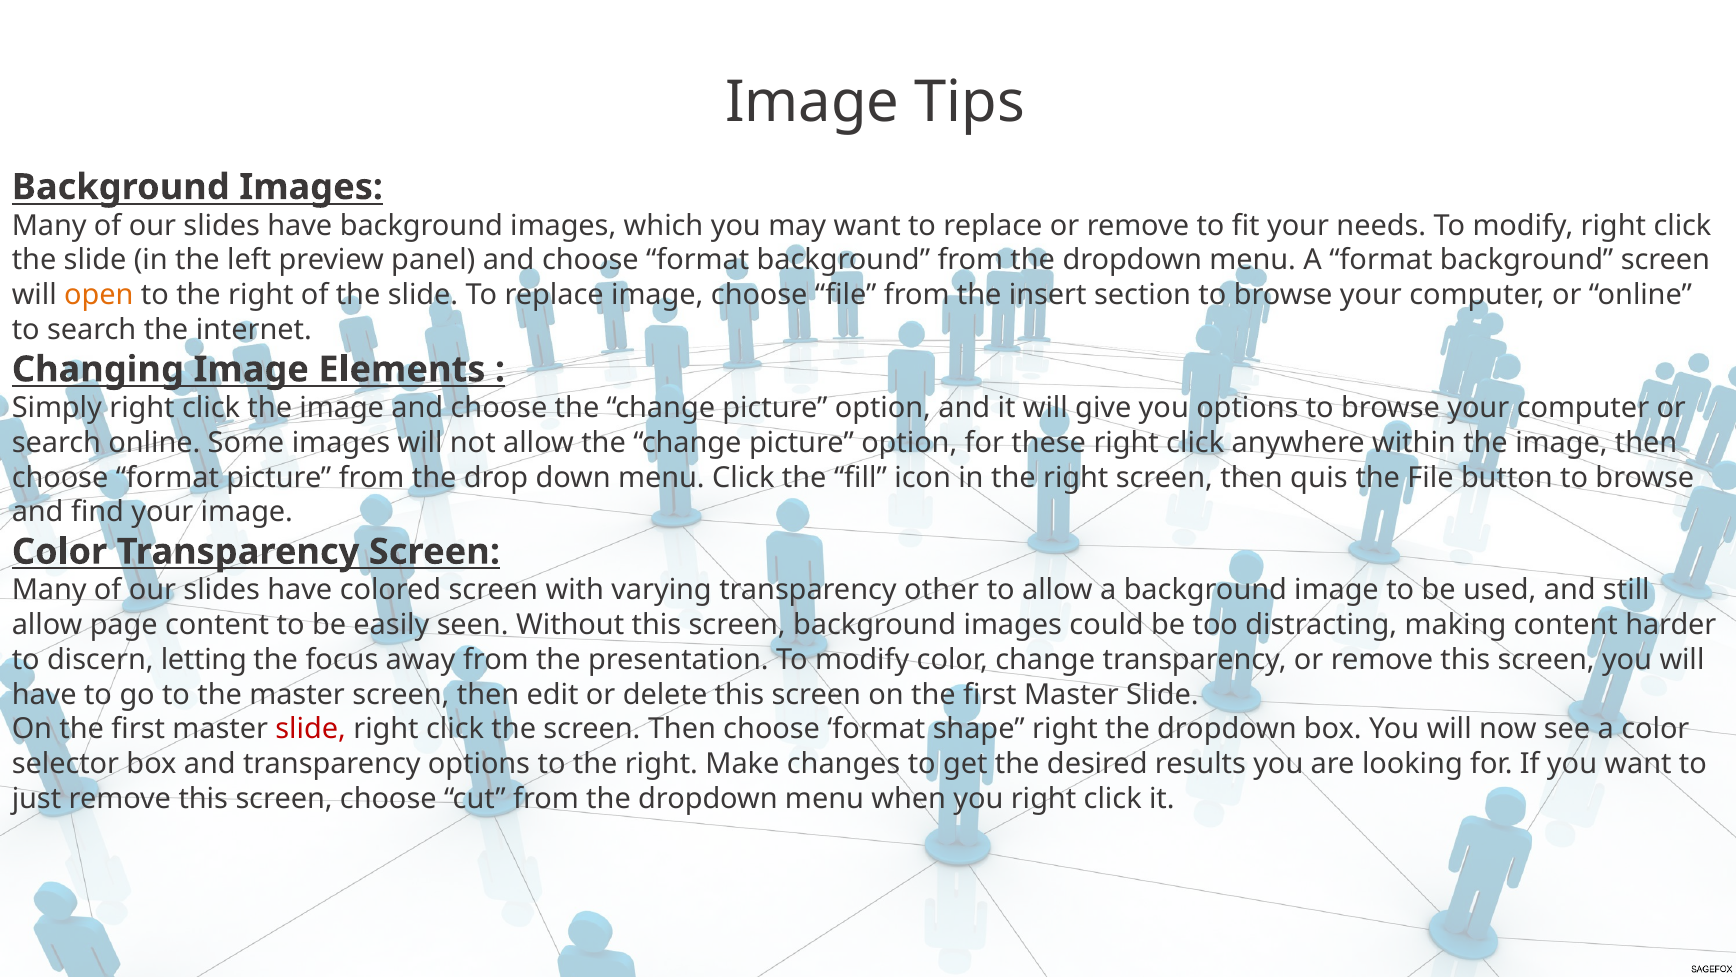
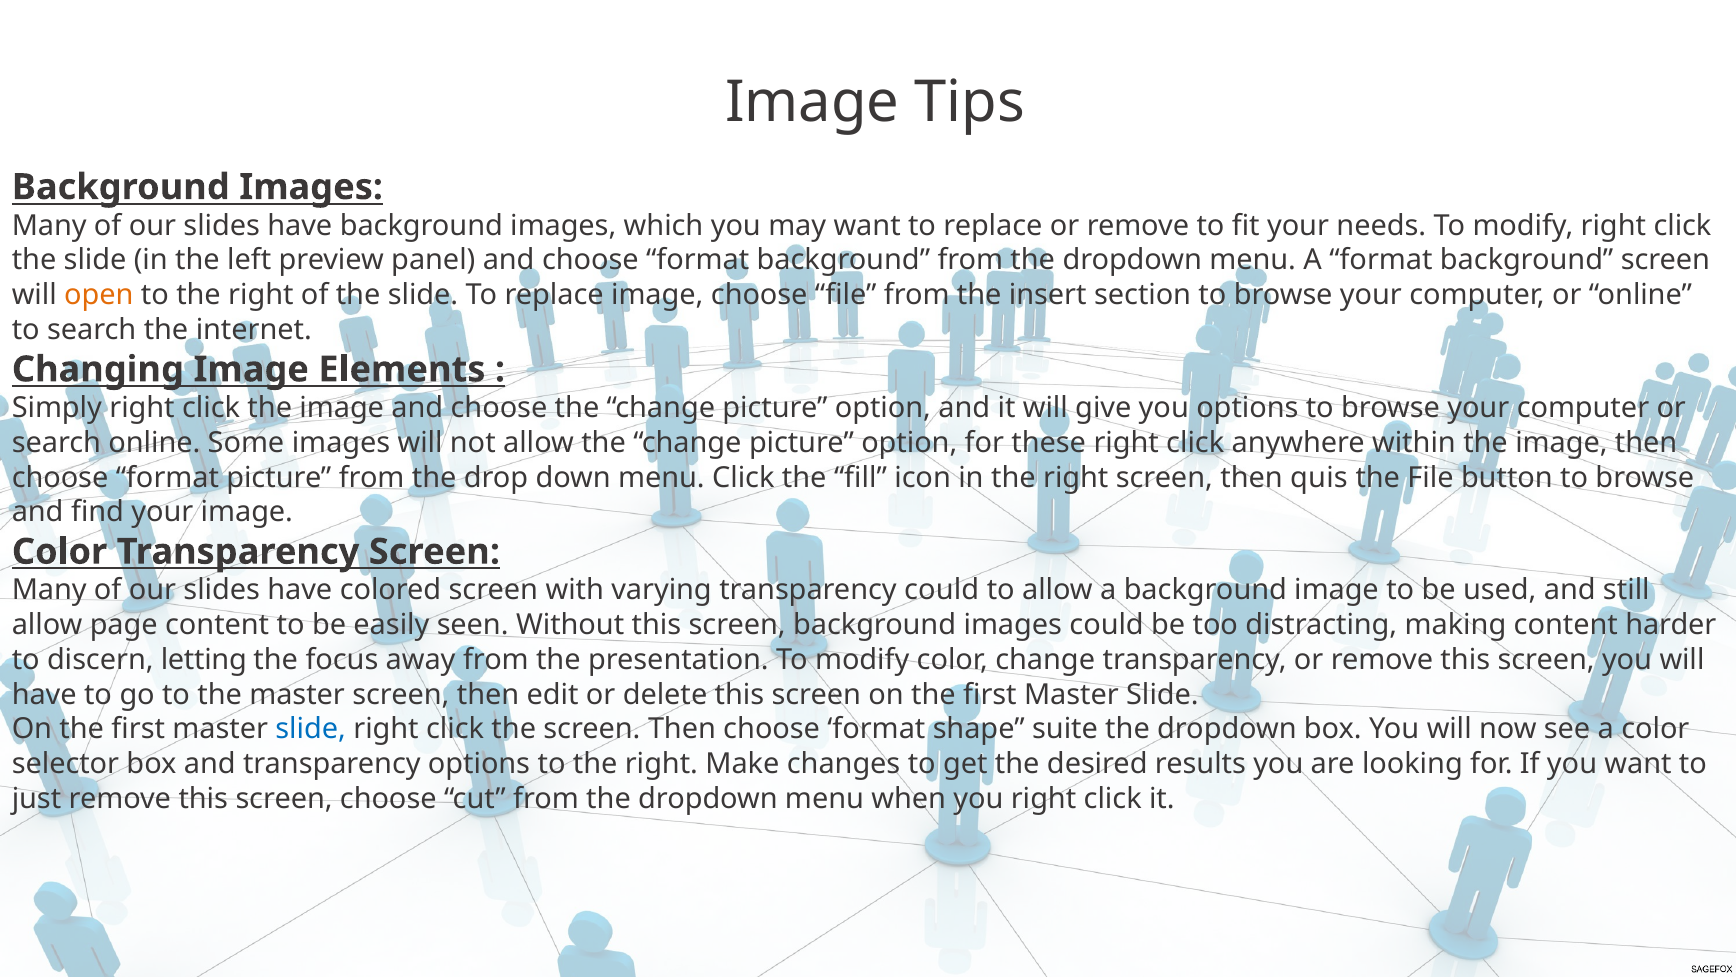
transparency other: other -> could
slide at (311, 729) colour: red -> blue
shape right: right -> suite
